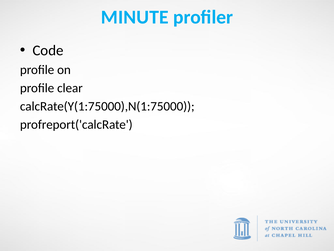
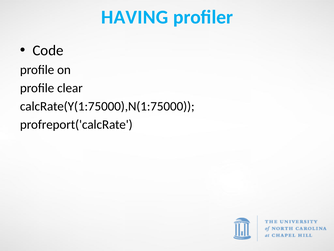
MINUTE: MINUTE -> HAVING
